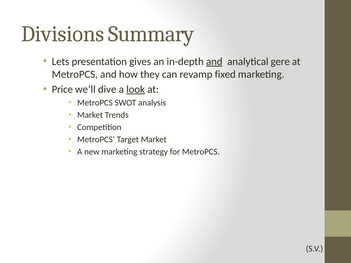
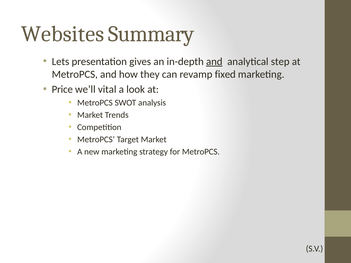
Divisions: Divisions -> Websites
gere: gere -> step
dive: dive -> vital
look underline: present -> none
